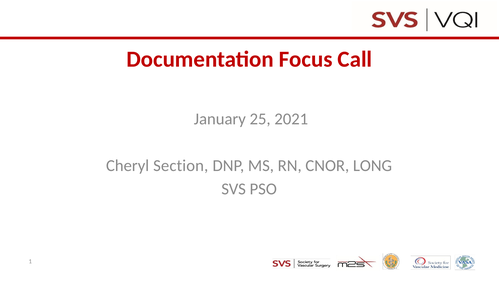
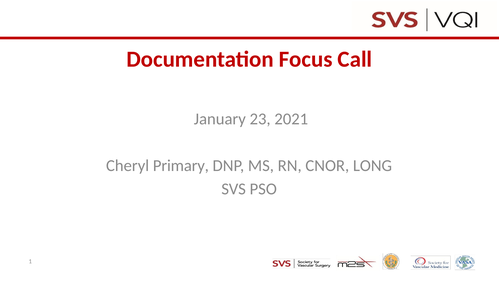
25: 25 -> 23
Section: Section -> Primary
